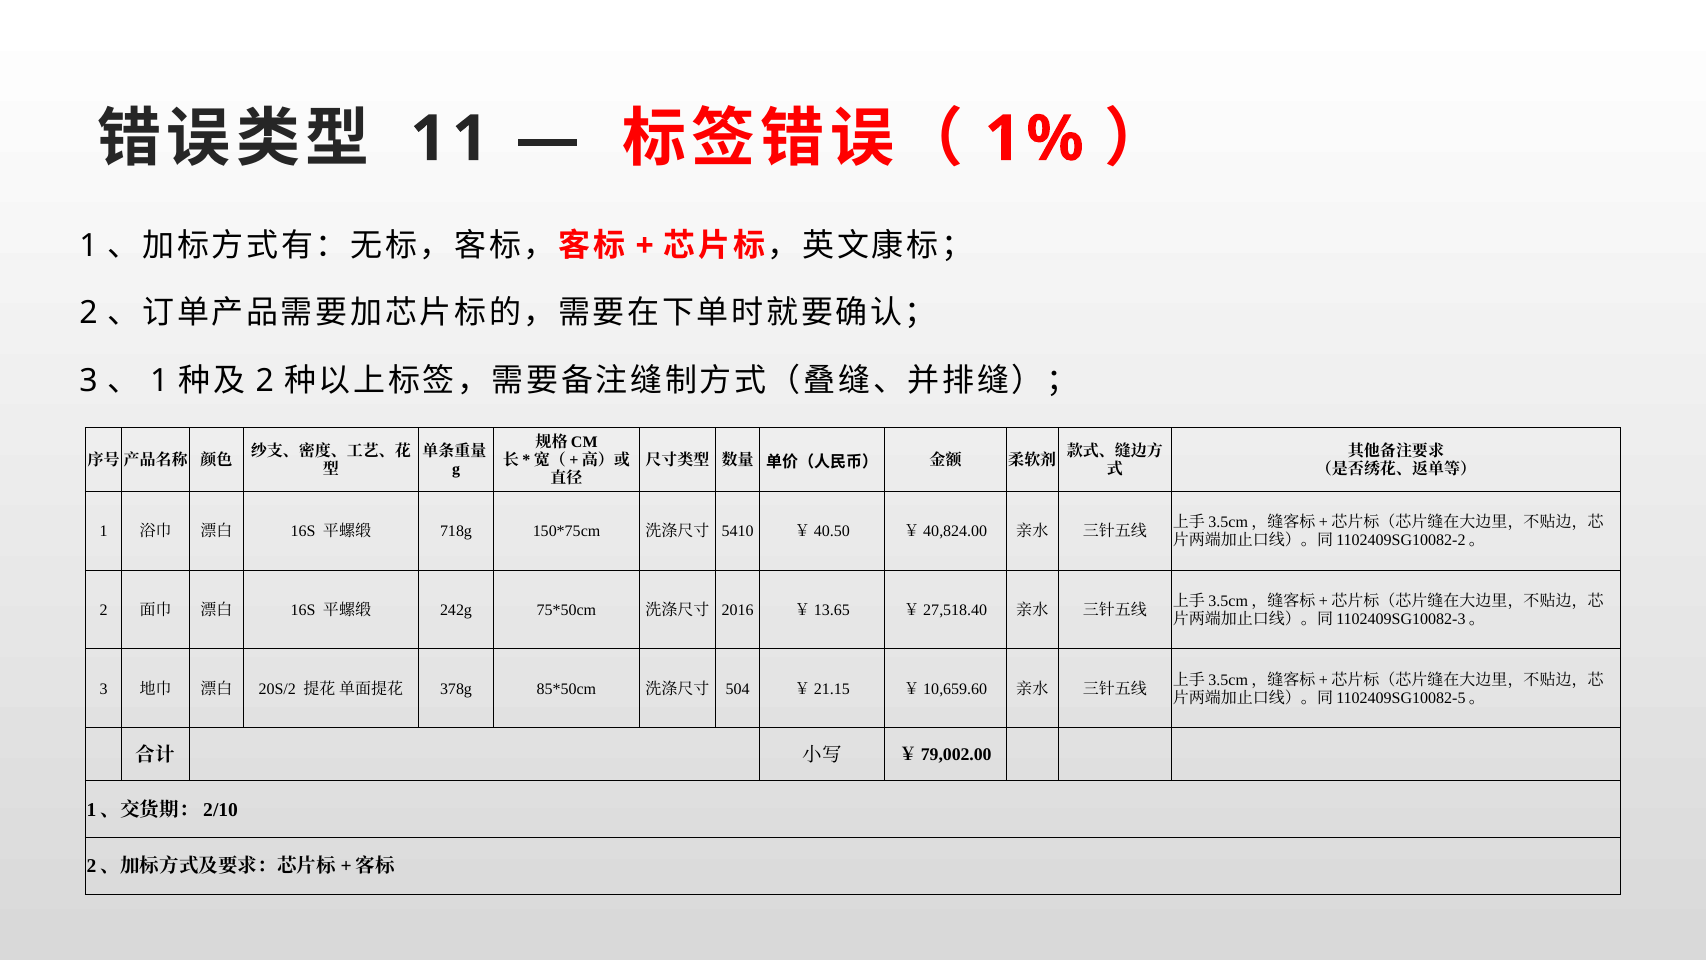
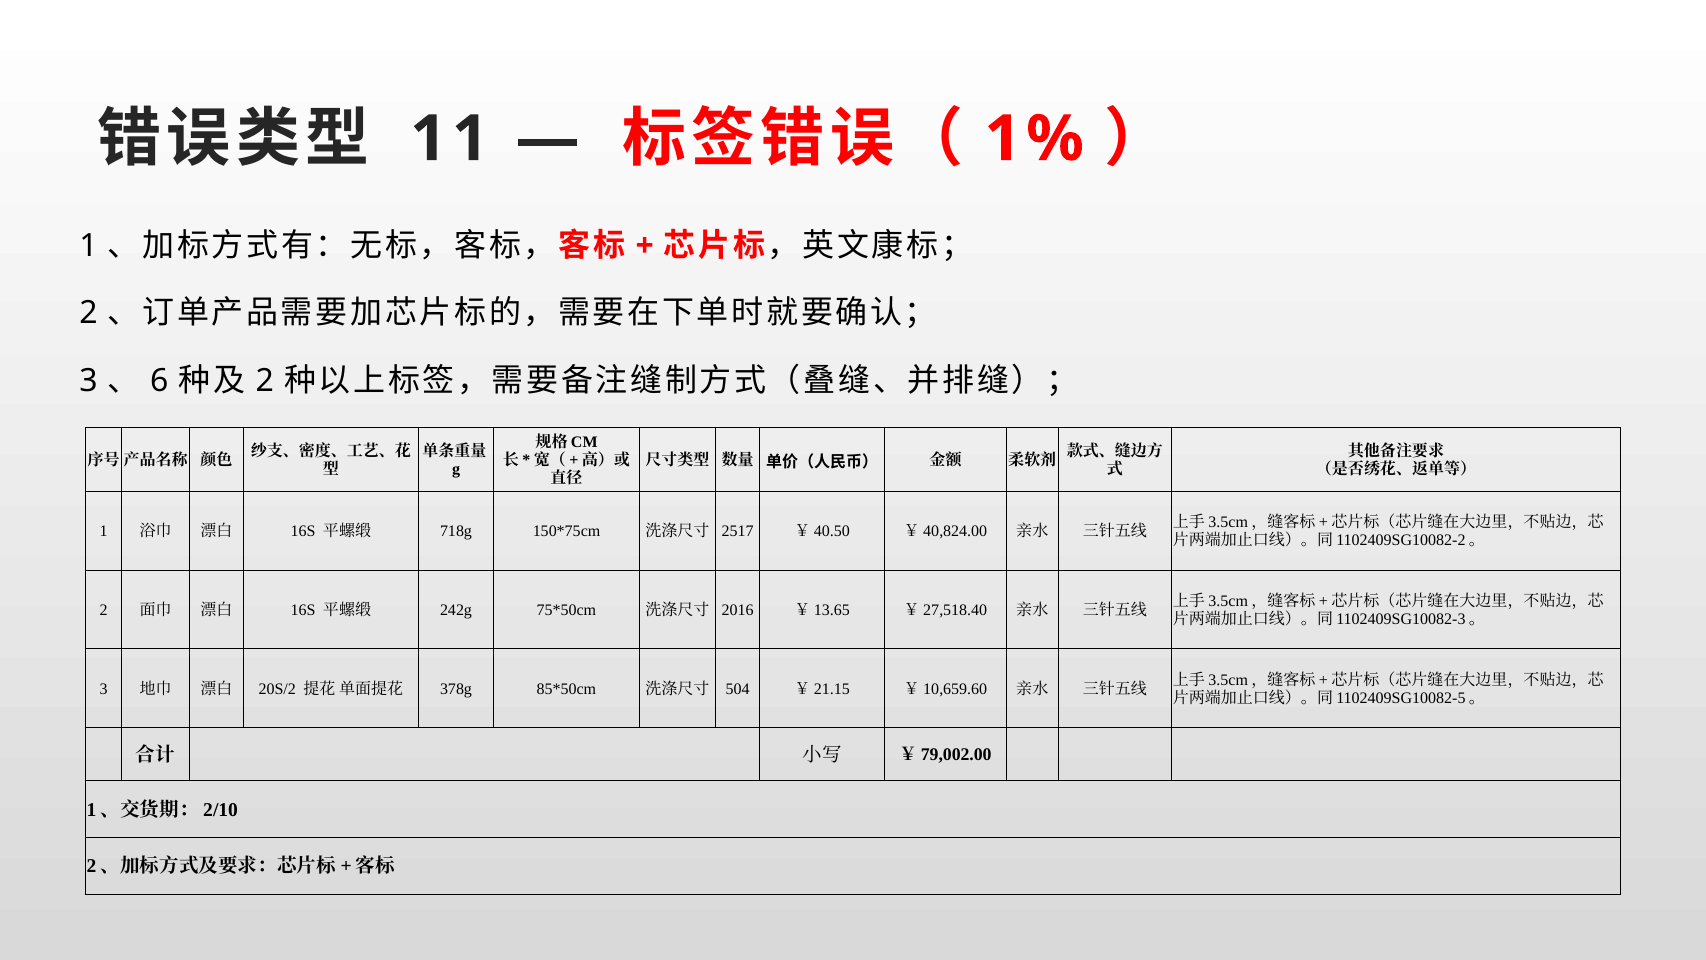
1 at (159, 381): 1 -> 6
5410: 5410 -> 2517
